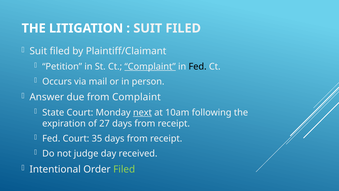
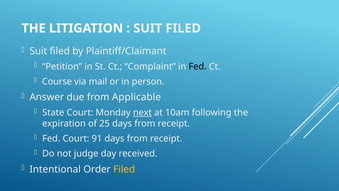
Complaint at (150, 66) underline: present -> none
Occurs: Occurs -> Course
from Complaint: Complaint -> Applicable
27: 27 -> 25
35: 35 -> 91
Filed at (124, 169) colour: light green -> yellow
